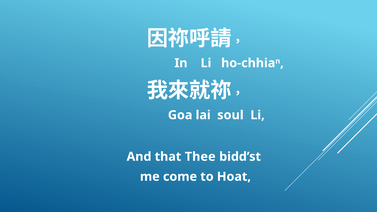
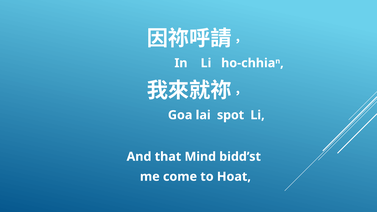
soul: soul -> spot
Thee: Thee -> Mind
